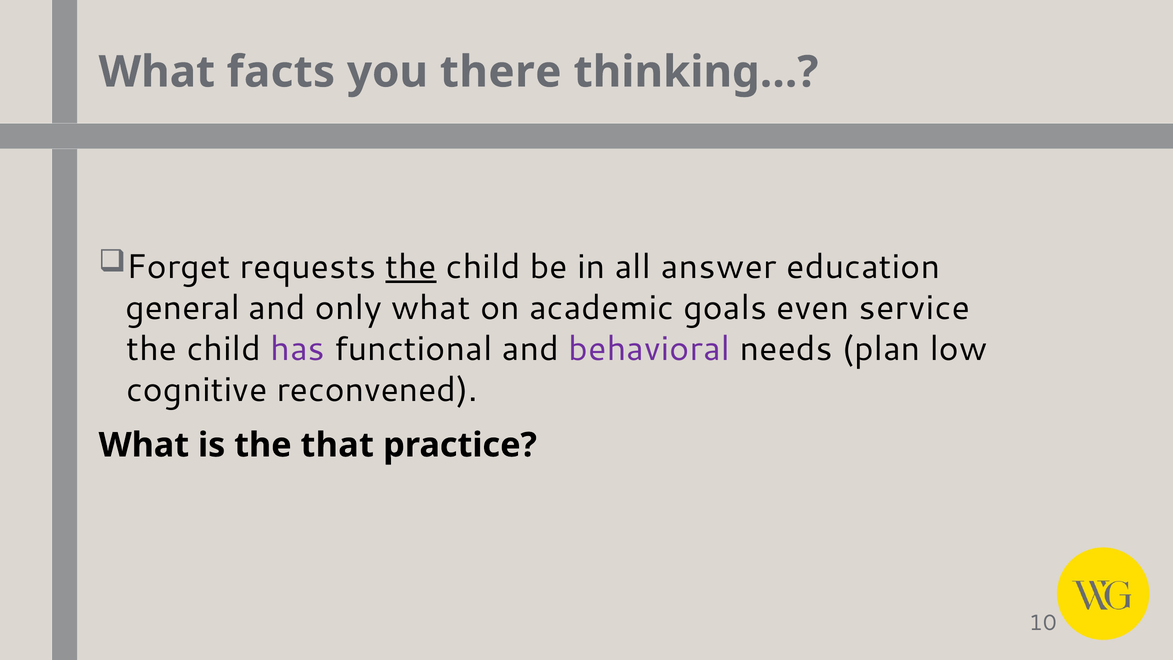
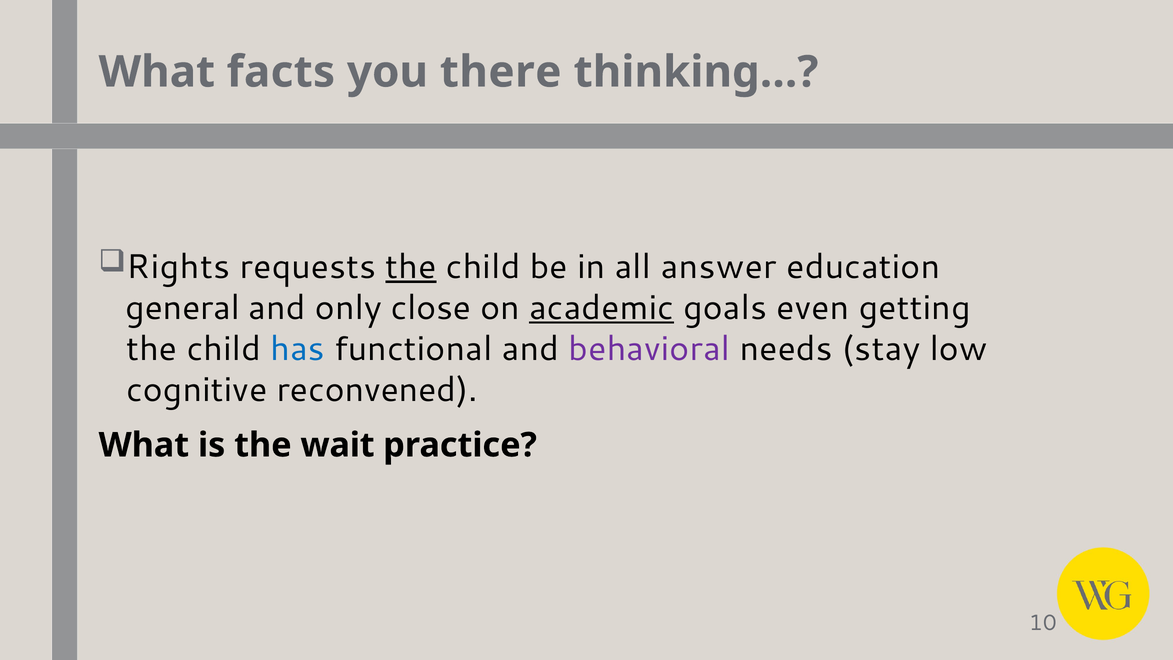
Forget: Forget -> Rights
only what: what -> close
academic underline: none -> present
service: service -> getting
has colour: purple -> blue
plan: plan -> stay
that: that -> wait
